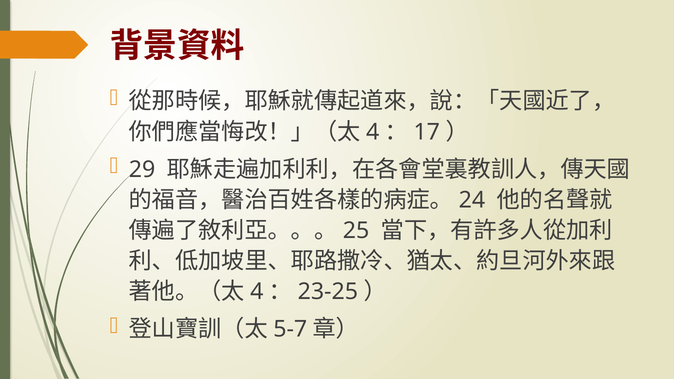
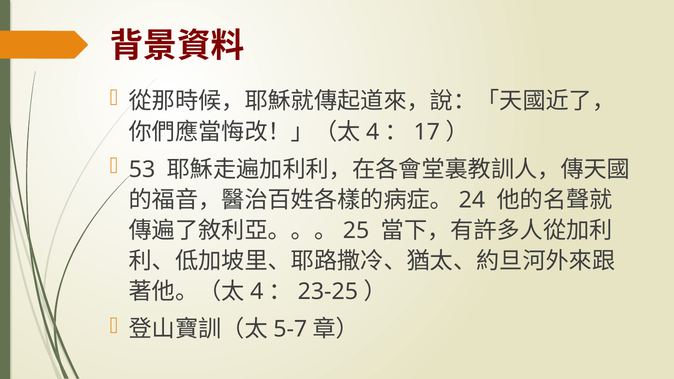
29: 29 -> 53
